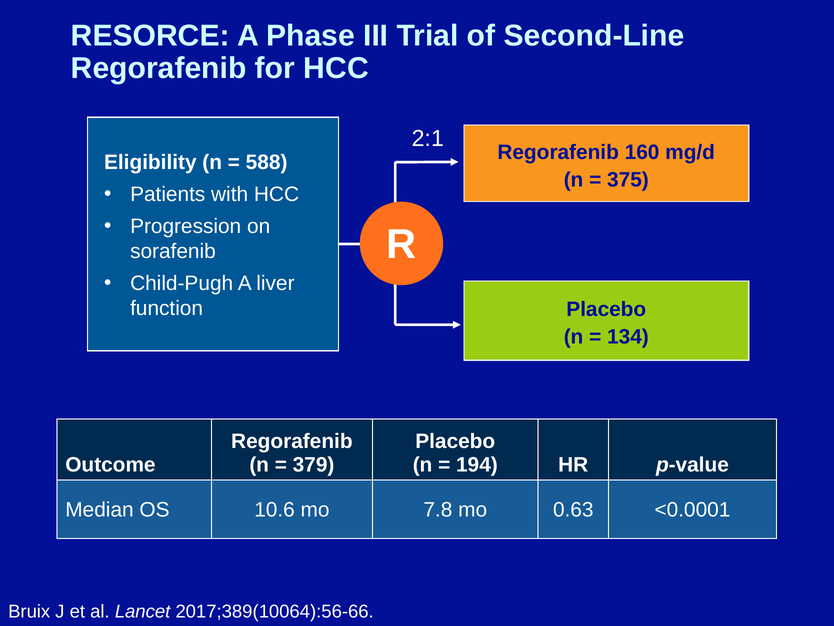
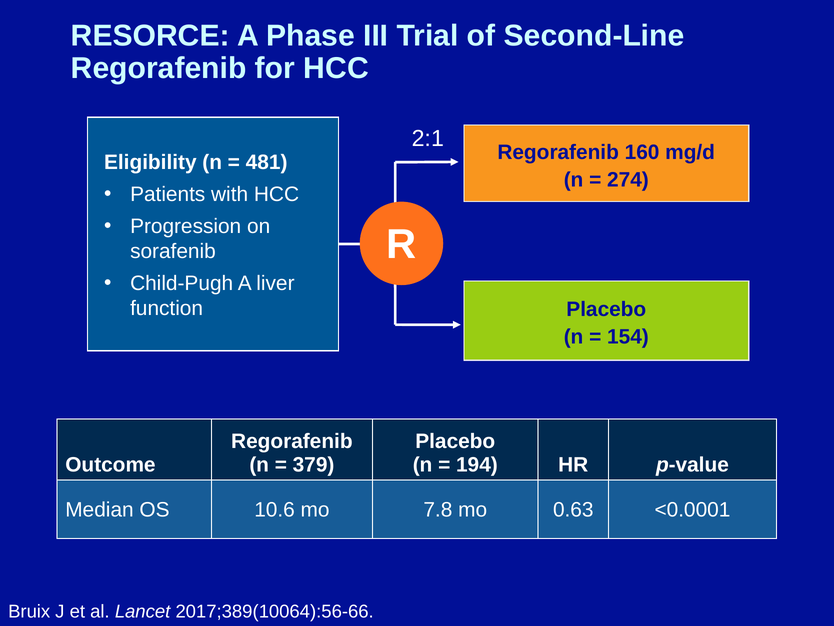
588: 588 -> 481
375: 375 -> 274
134: 134 -> 154
